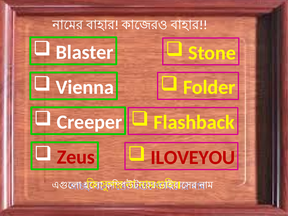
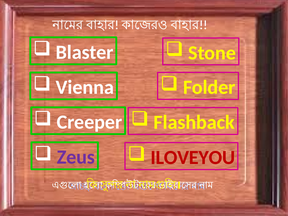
Zeus colour: red -> purple
